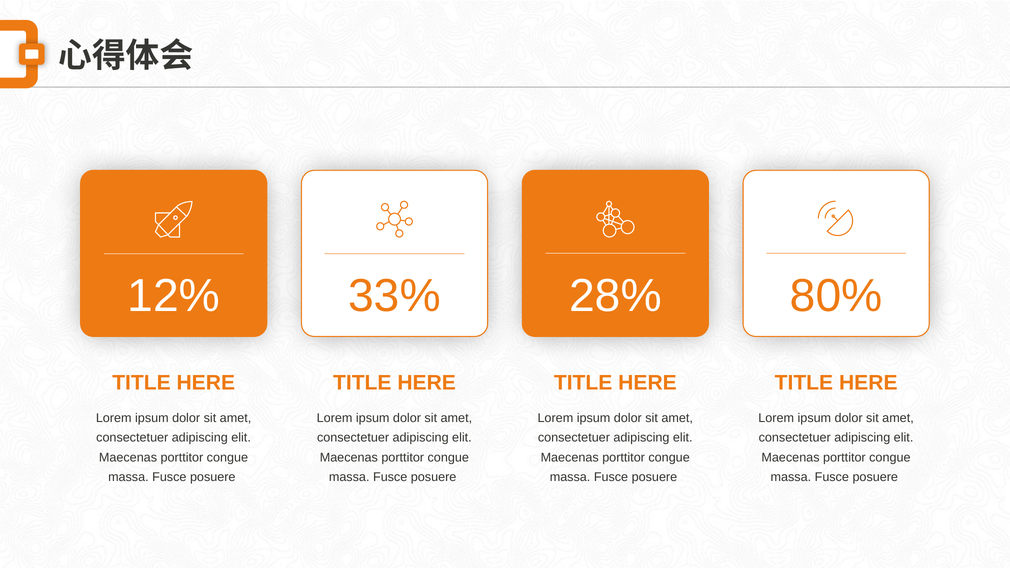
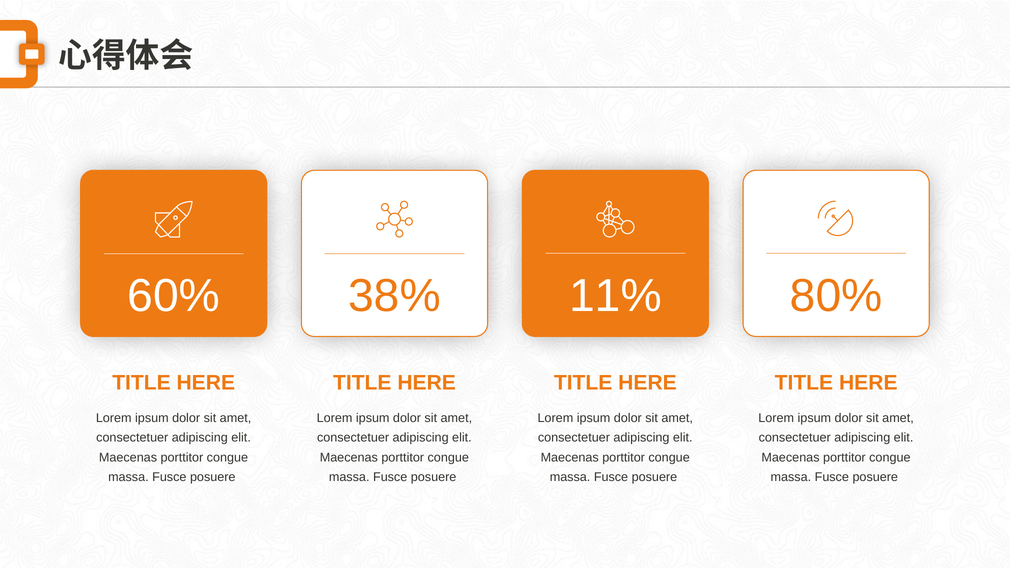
12%: 12% -> 60%
33%: 33% -> 38%
28%: 28% -> 11%
